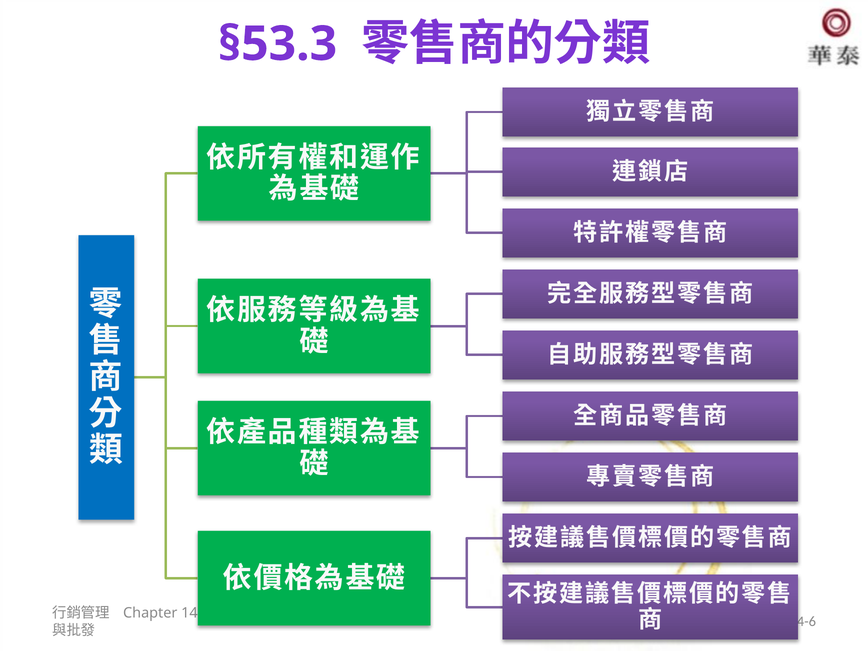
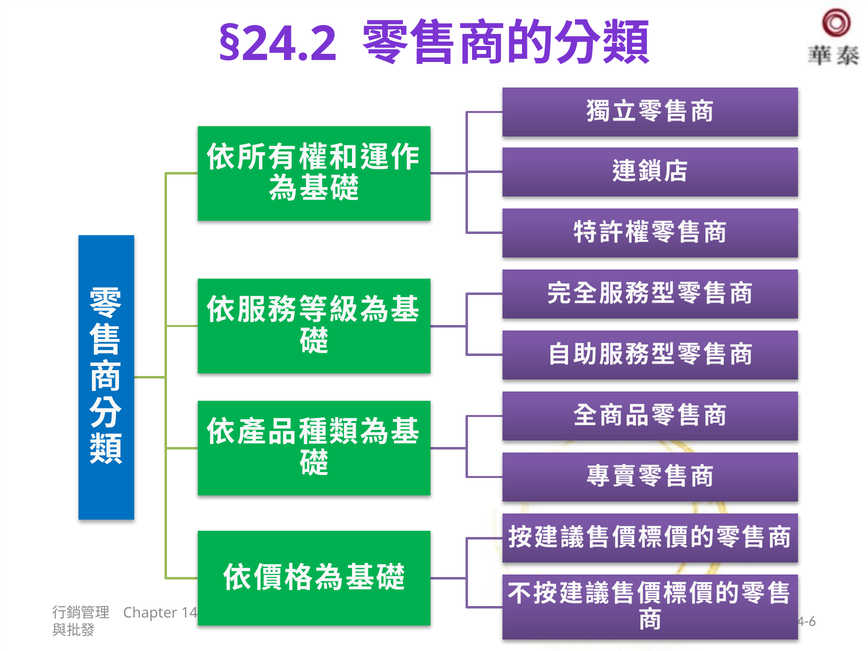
§53.3: §53.3 -> §24.2
